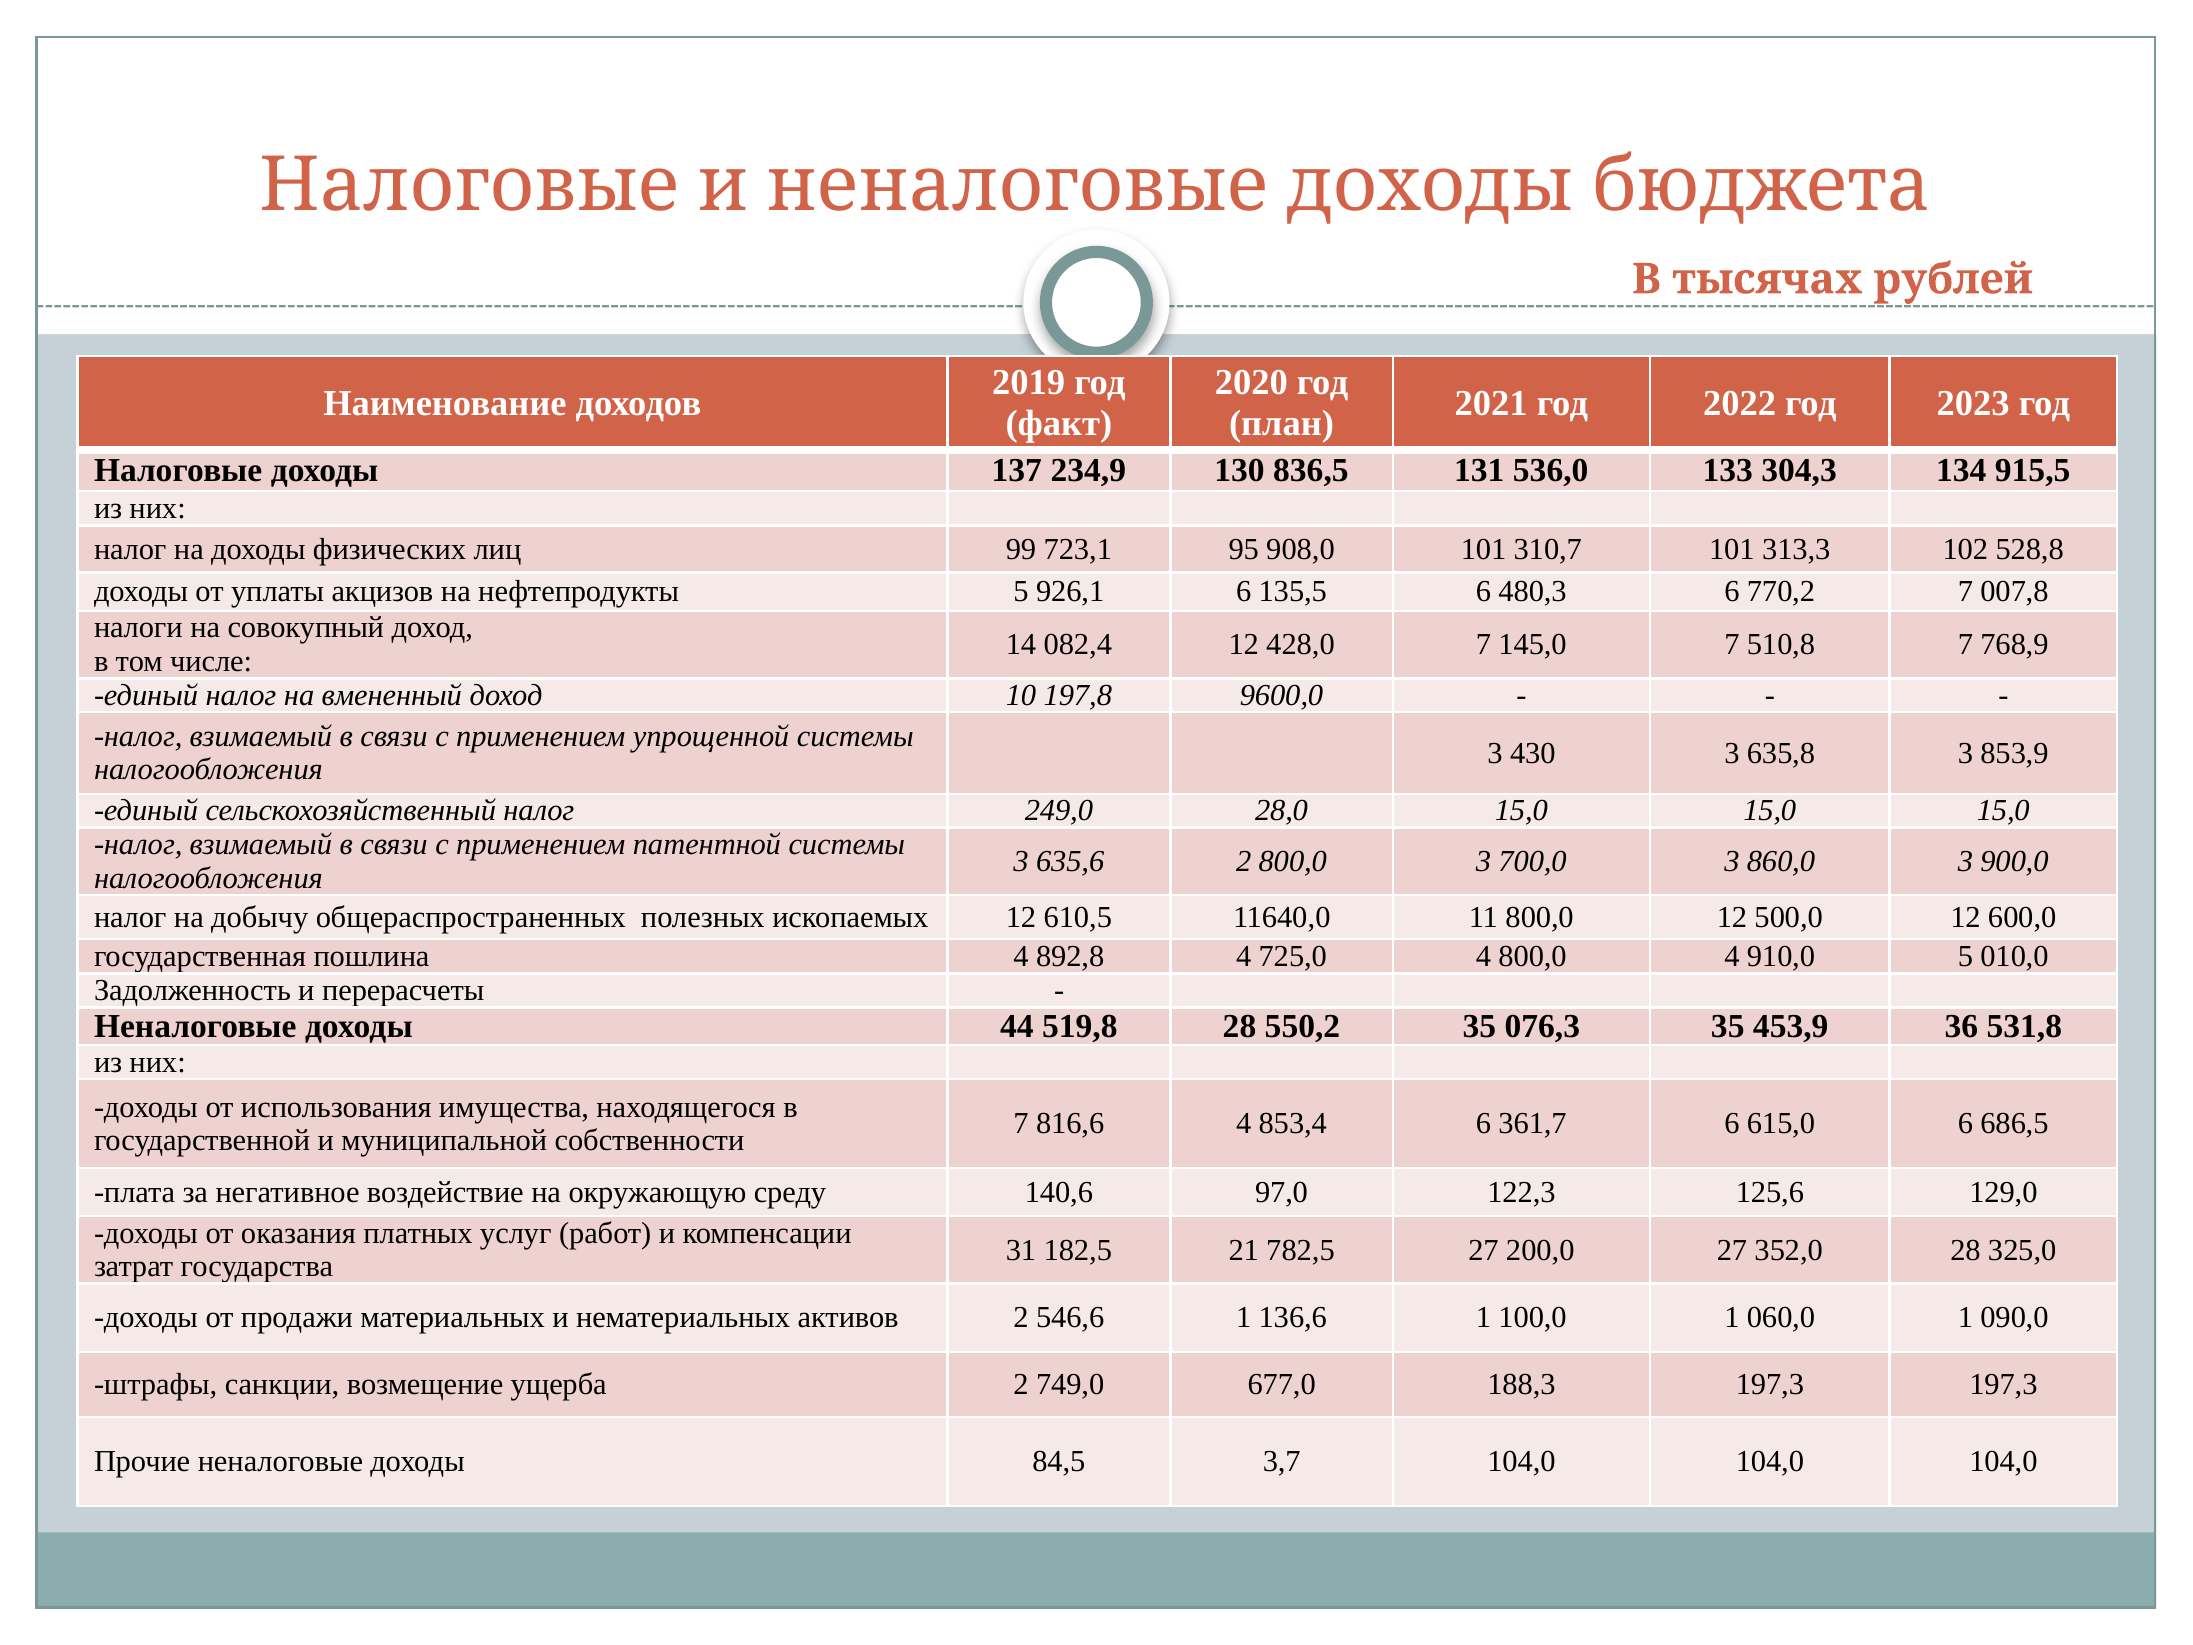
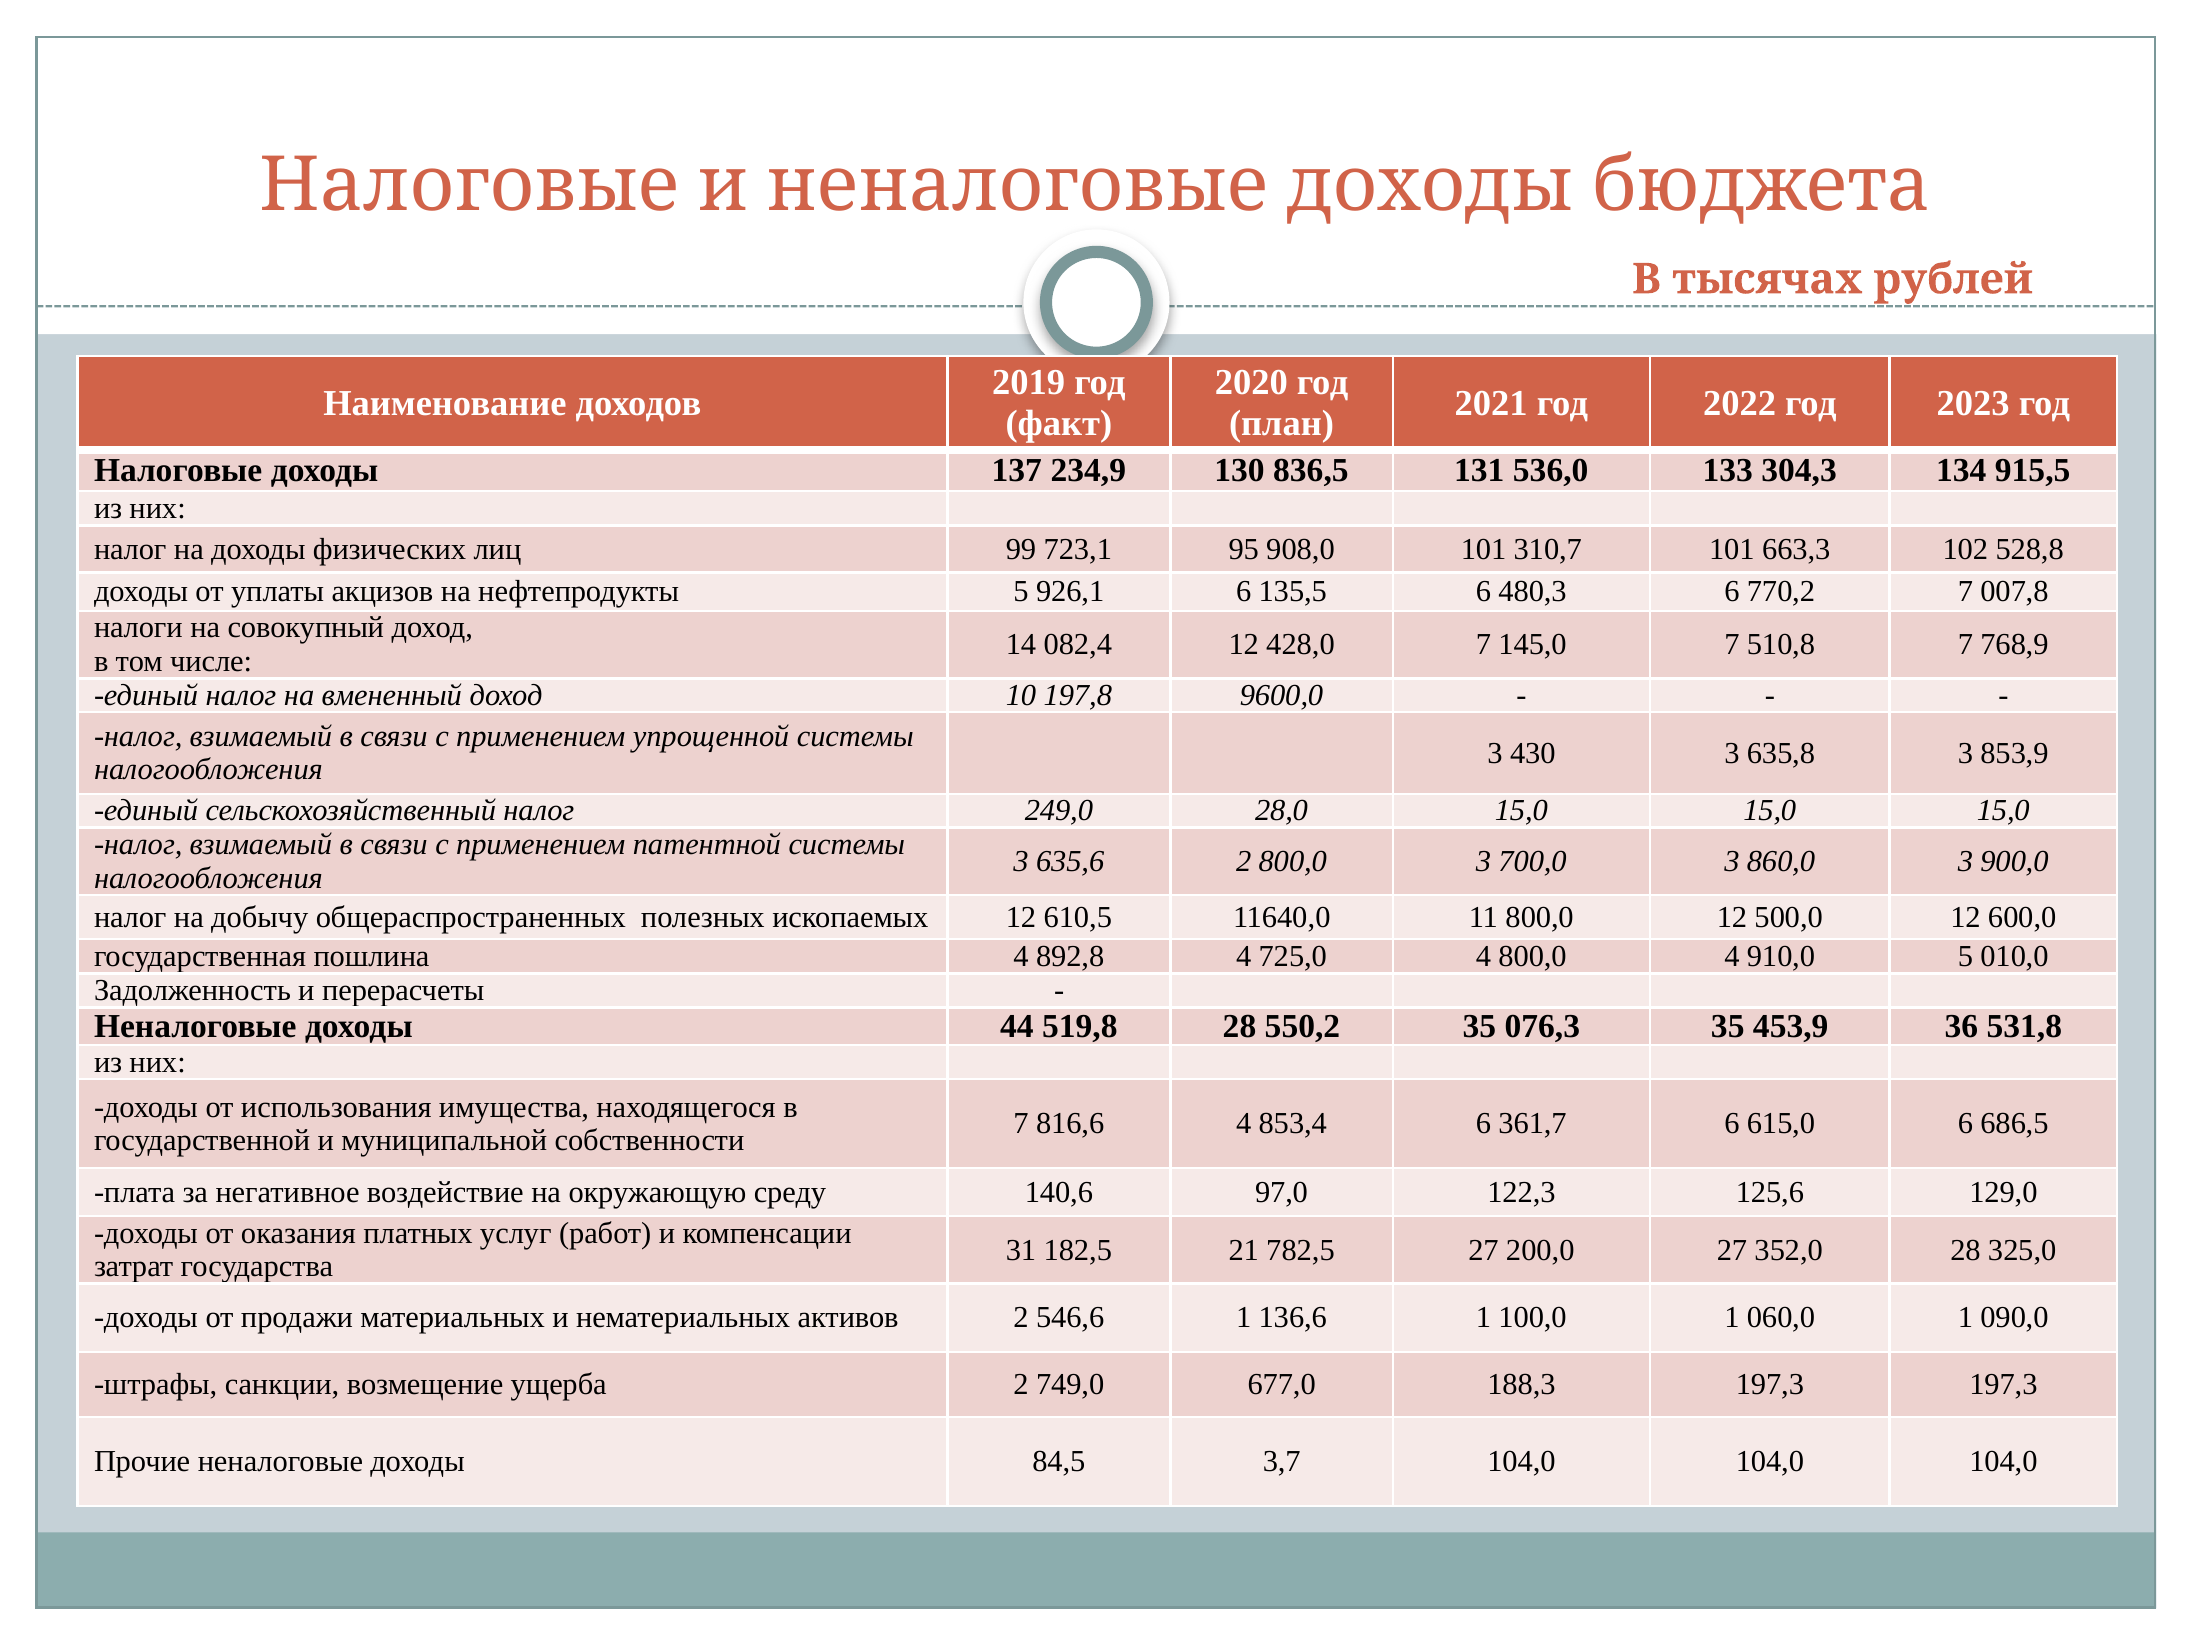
313,3: 313,3 -> 663,3
